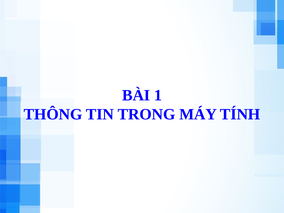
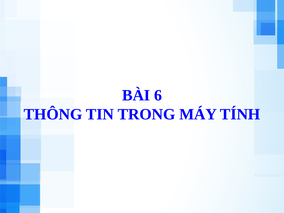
1: 1 -> 6
